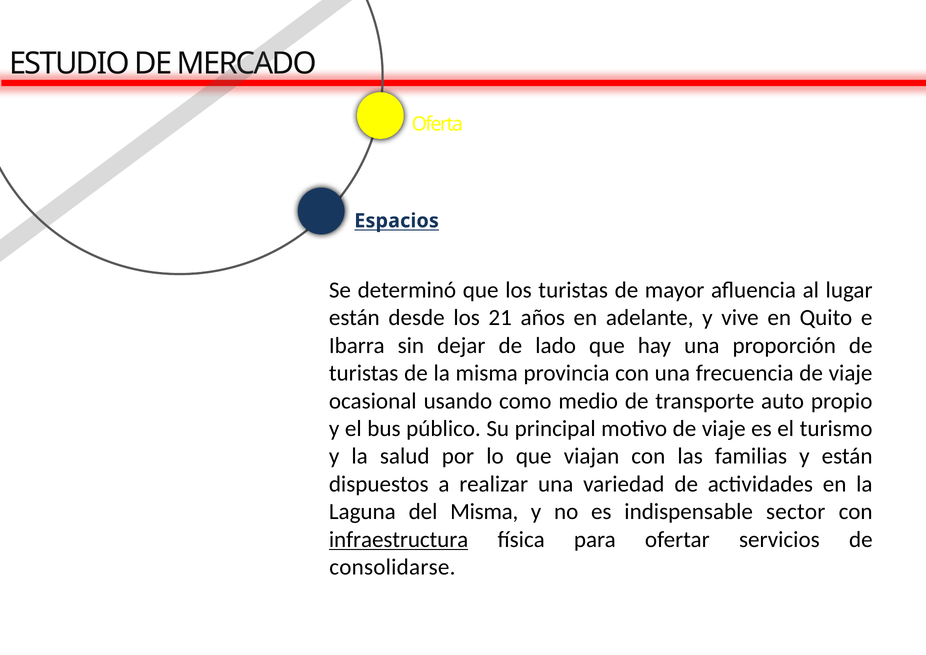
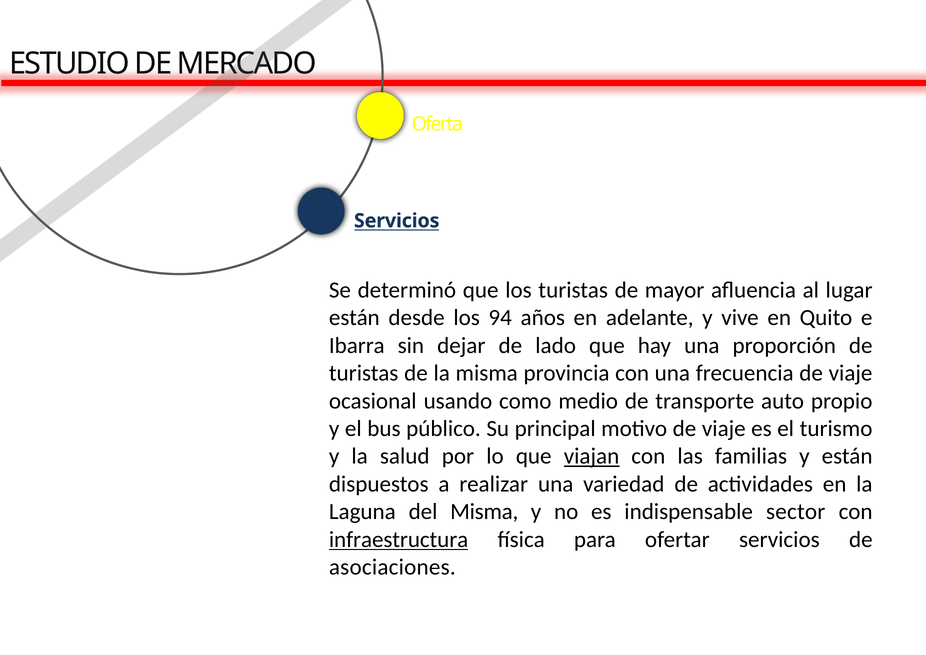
Espacios at (397, 221): Espacios -> Servicios
21: 21 -> 94
viajan underline: none -> present
consolidarse: consolidarse -> asociaciones
